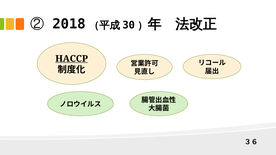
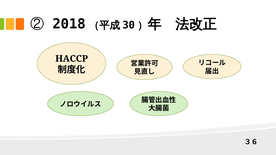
HACCP underline: present -> none
